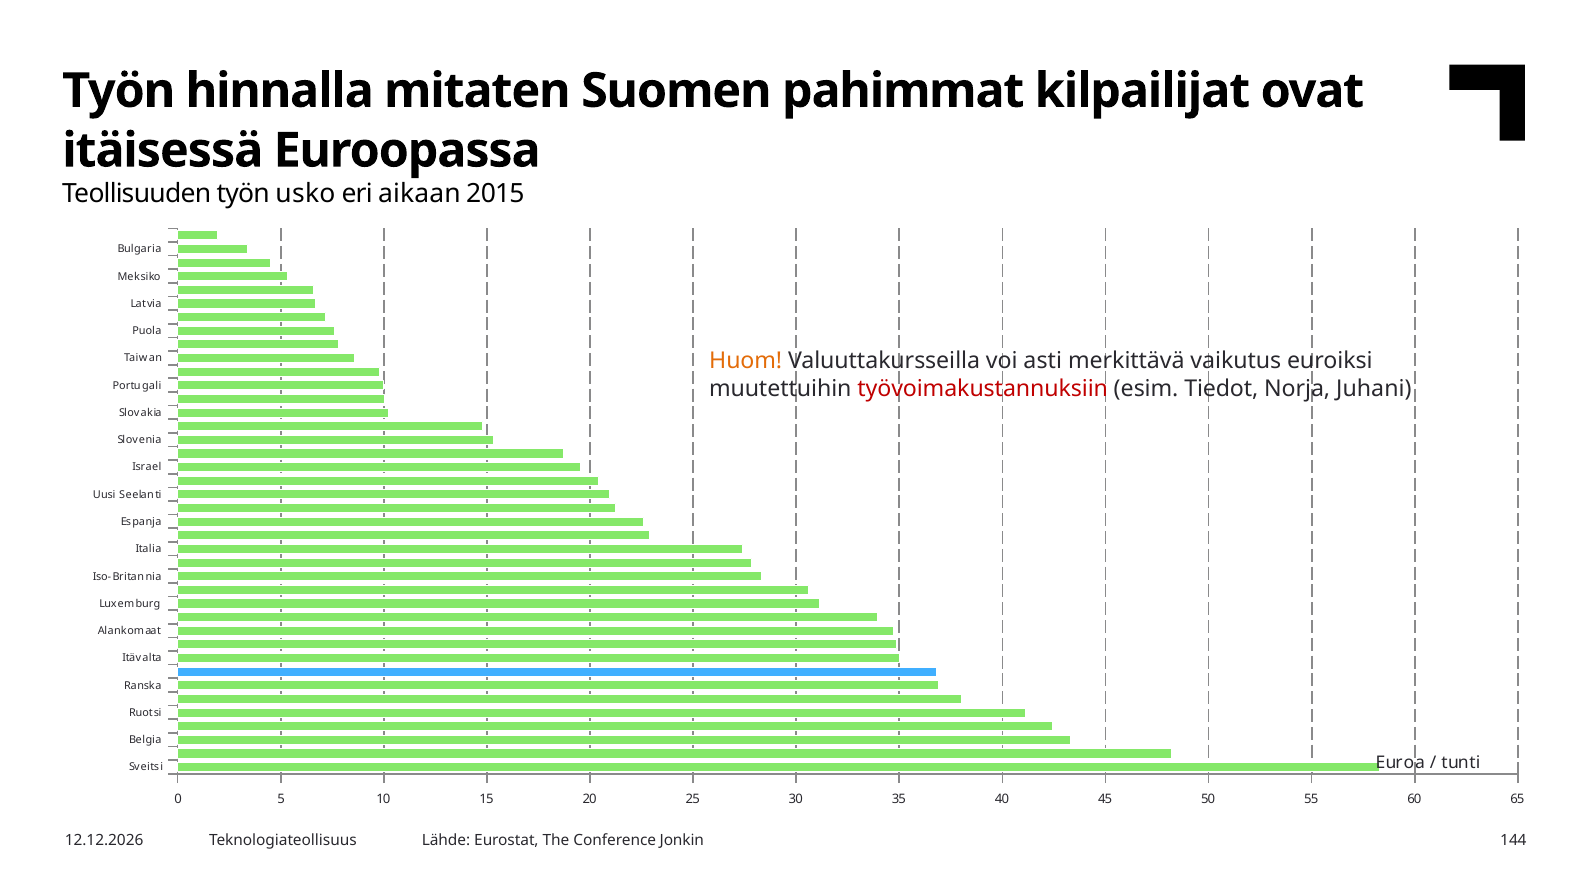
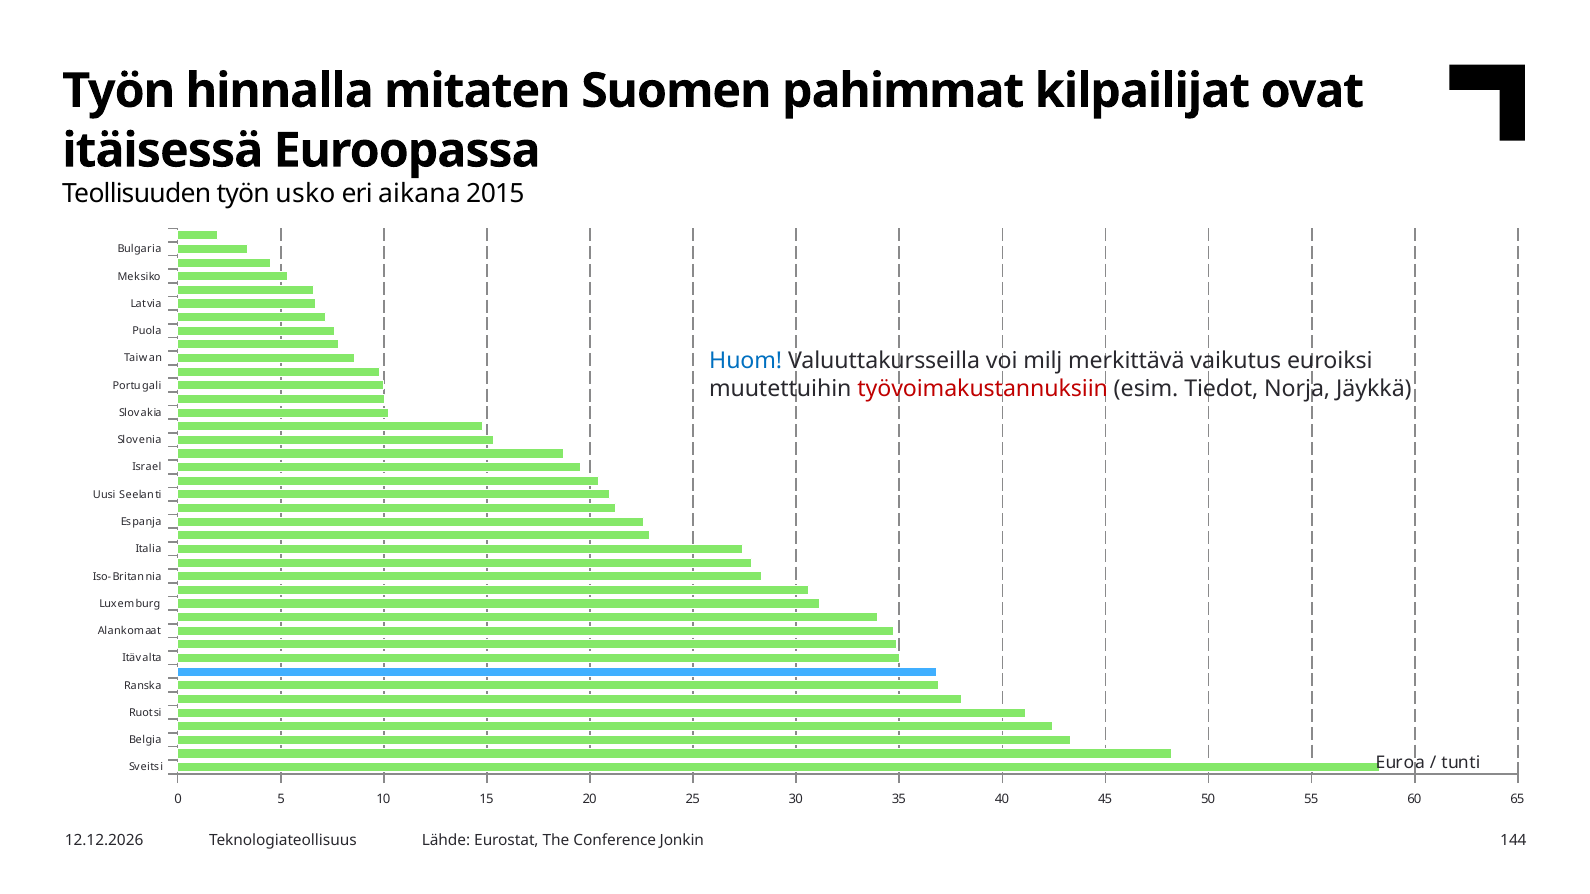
aikaan: aikaan -> aikana
Huom colour: orange -> blue
asti: asti -> milj
Juhani: Juhani -> Jäykkä
